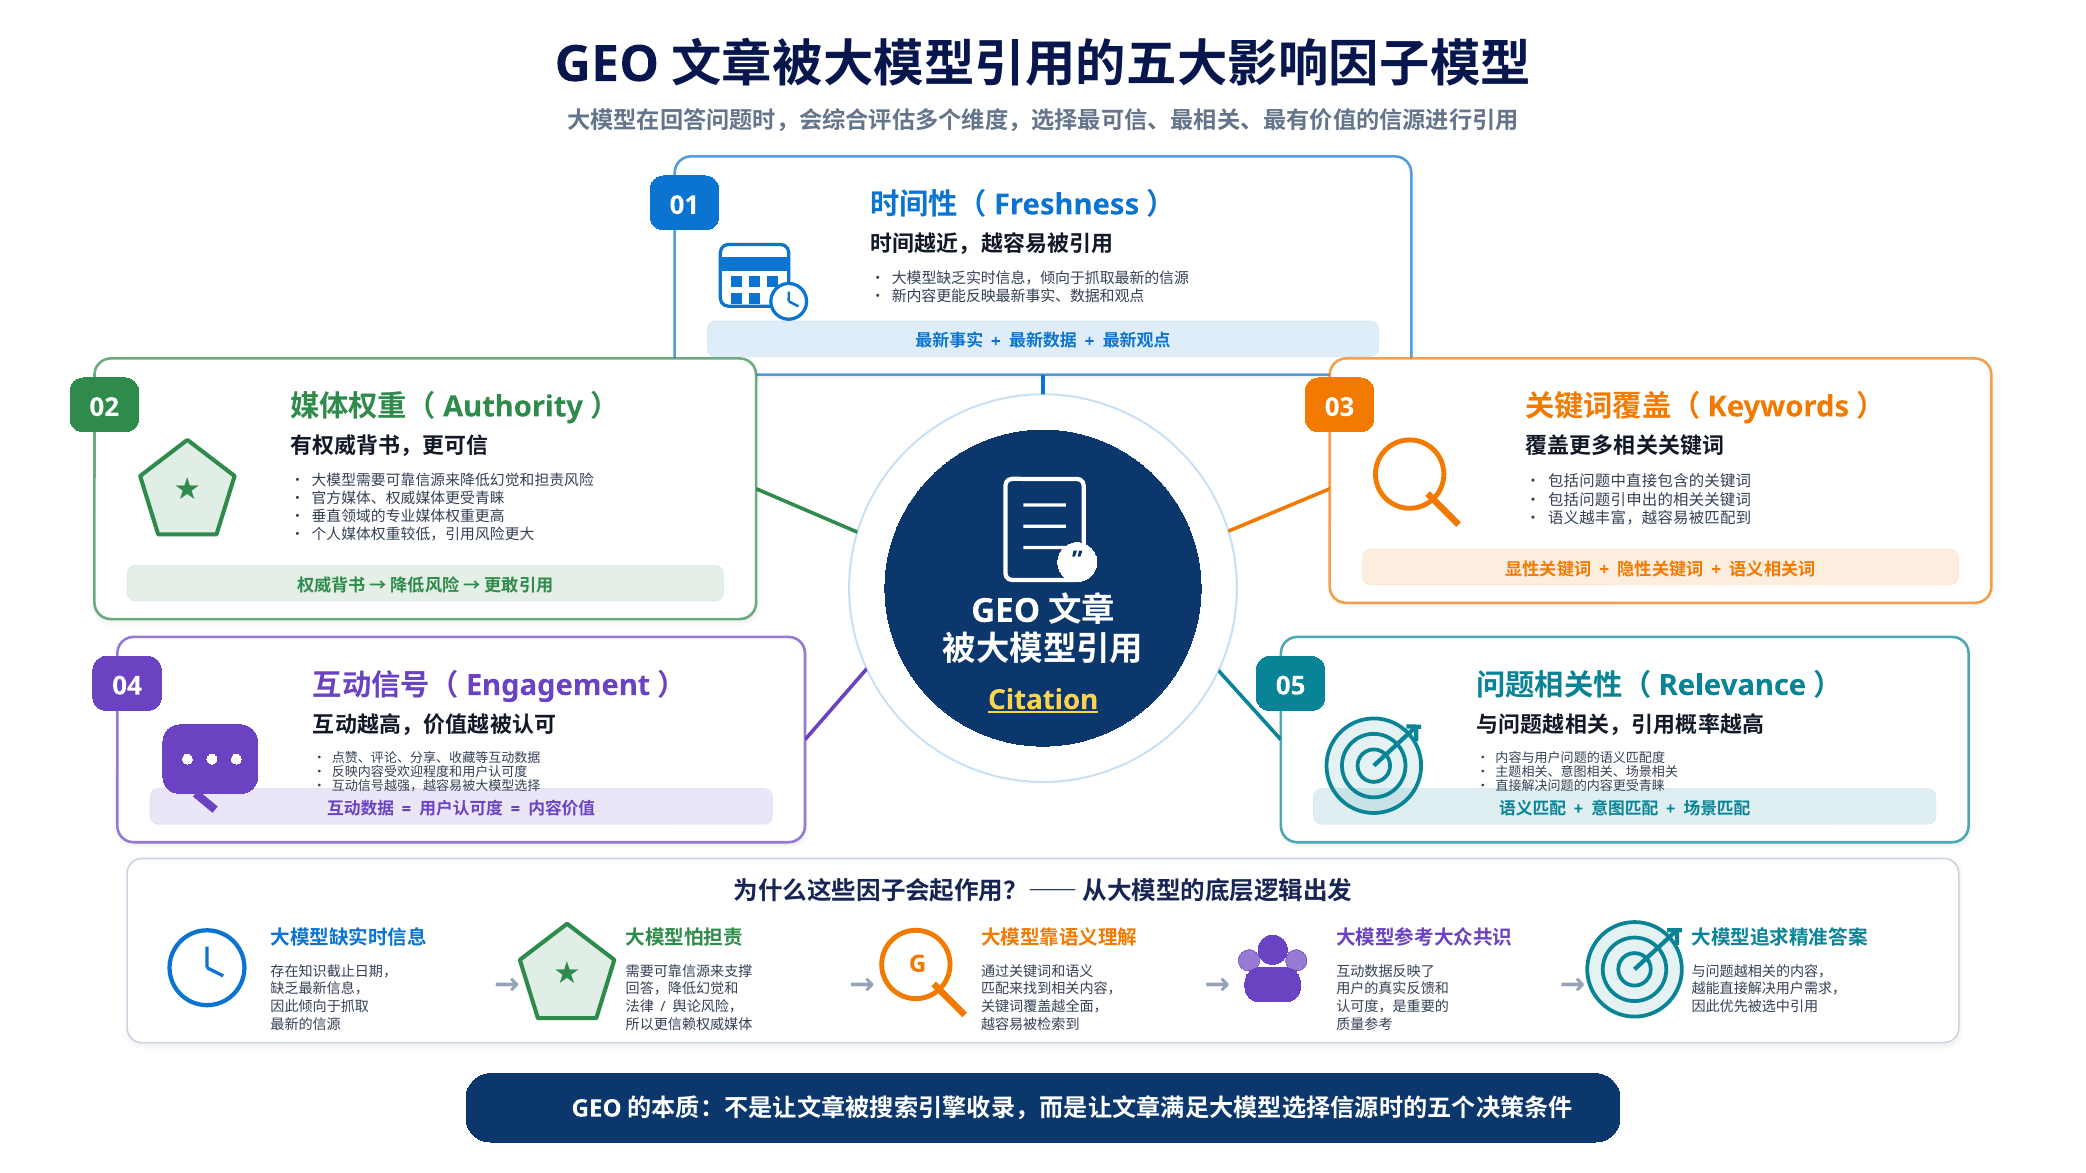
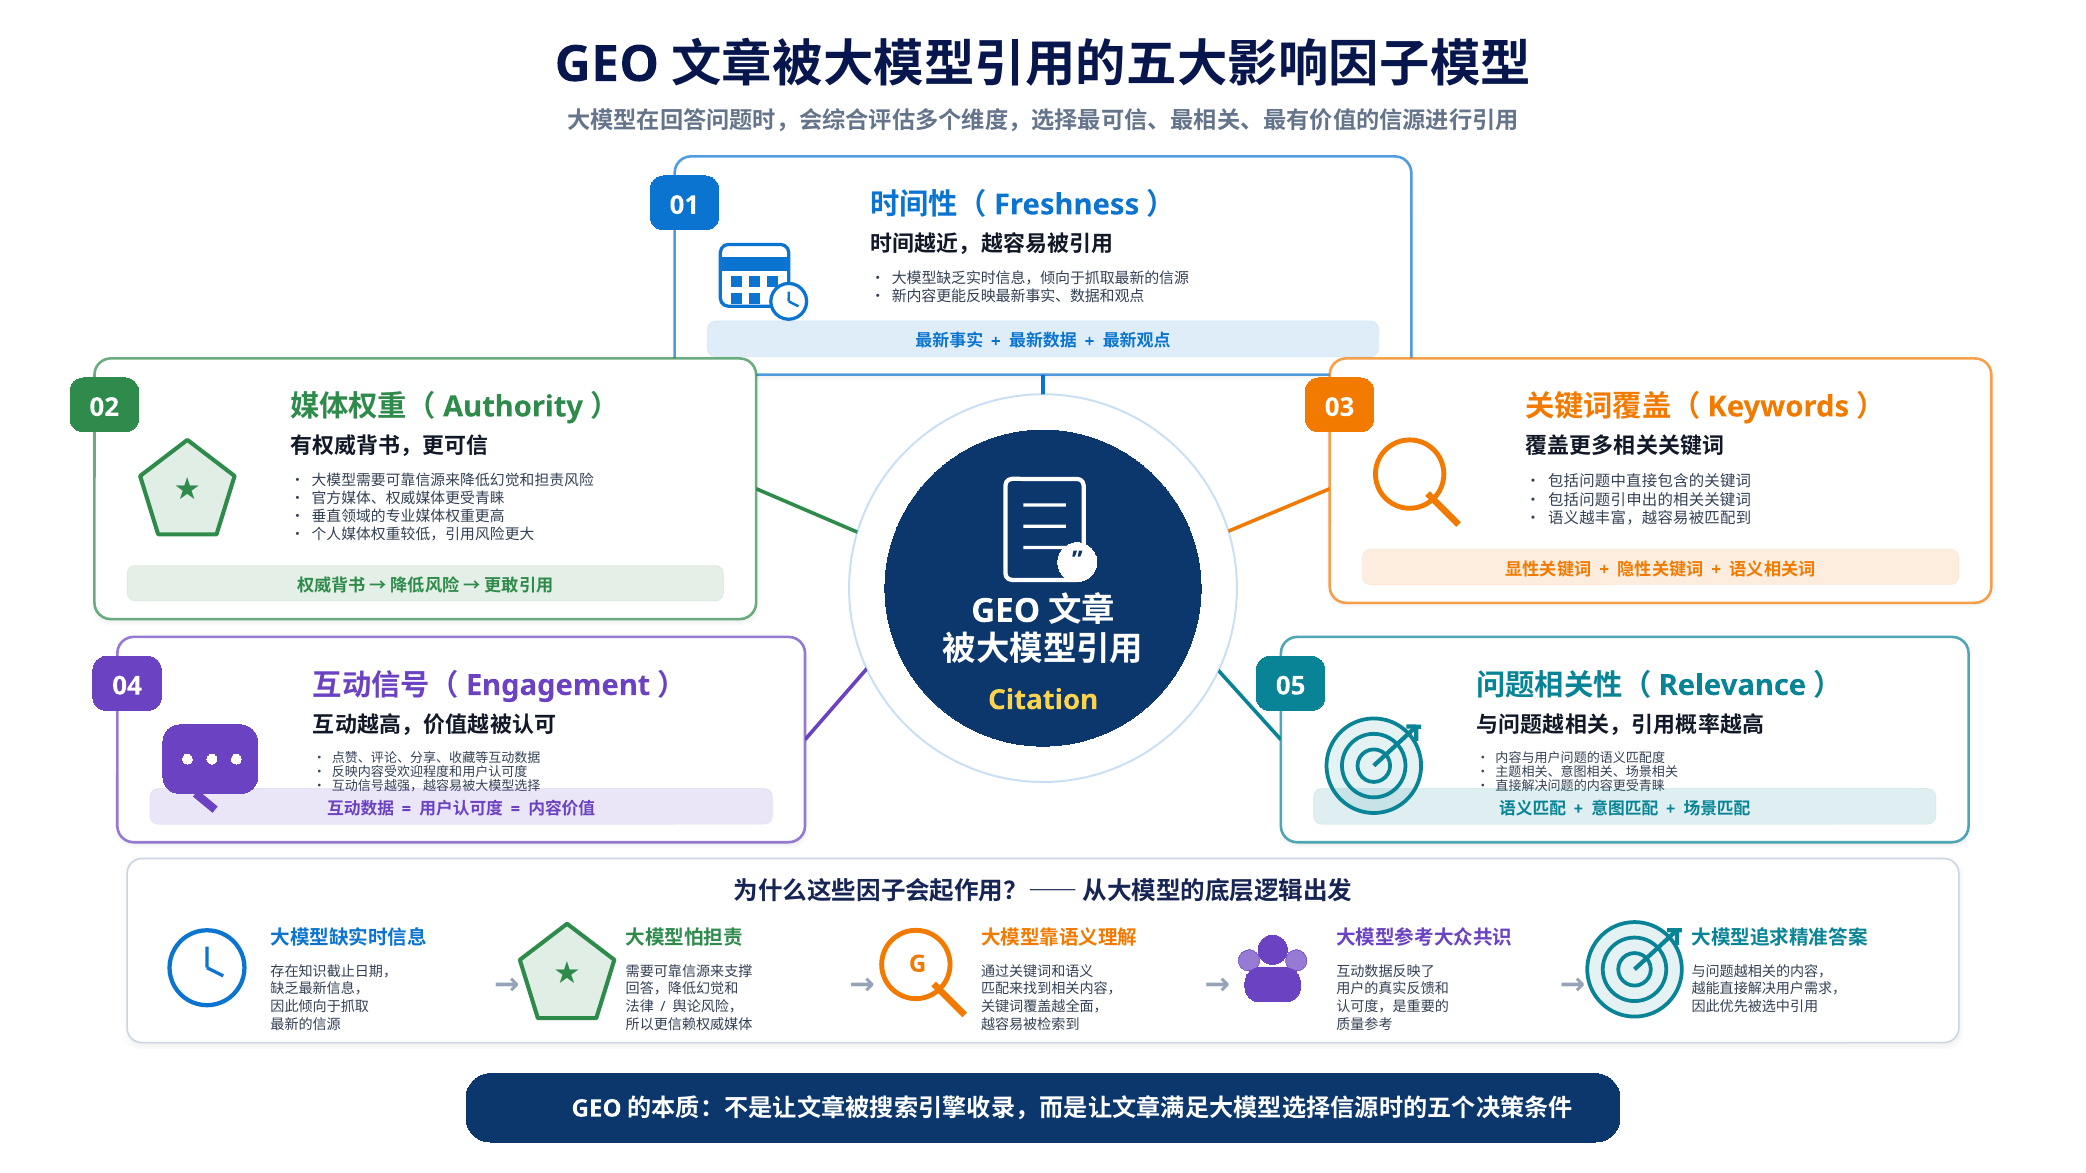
Citation underline: present -> none
